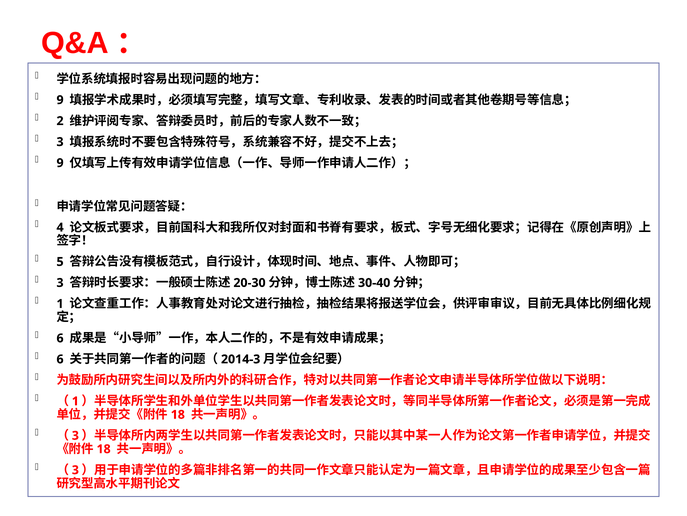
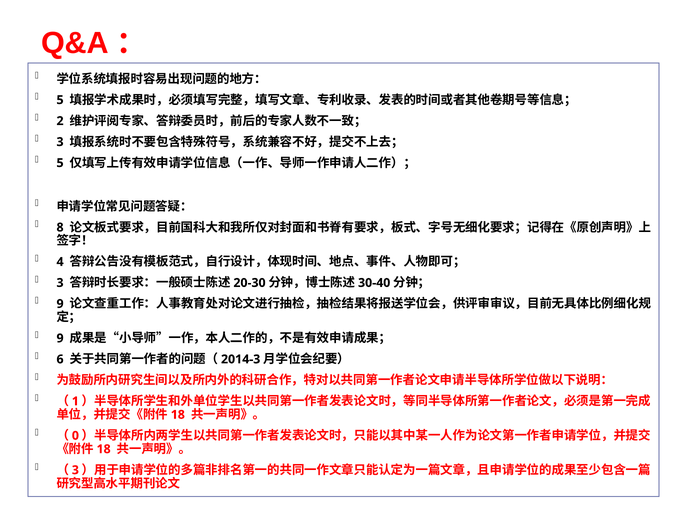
9 at (60, 100): 9 -> 5
9 at (60, 163): 9 -> 5
4: 4 -> 8
5: 5 -> 4
1 at (60, 303): 1 -> 9
6 at (60, 338): 6 -> 9
3 at (75, 435): 3 -> 0
